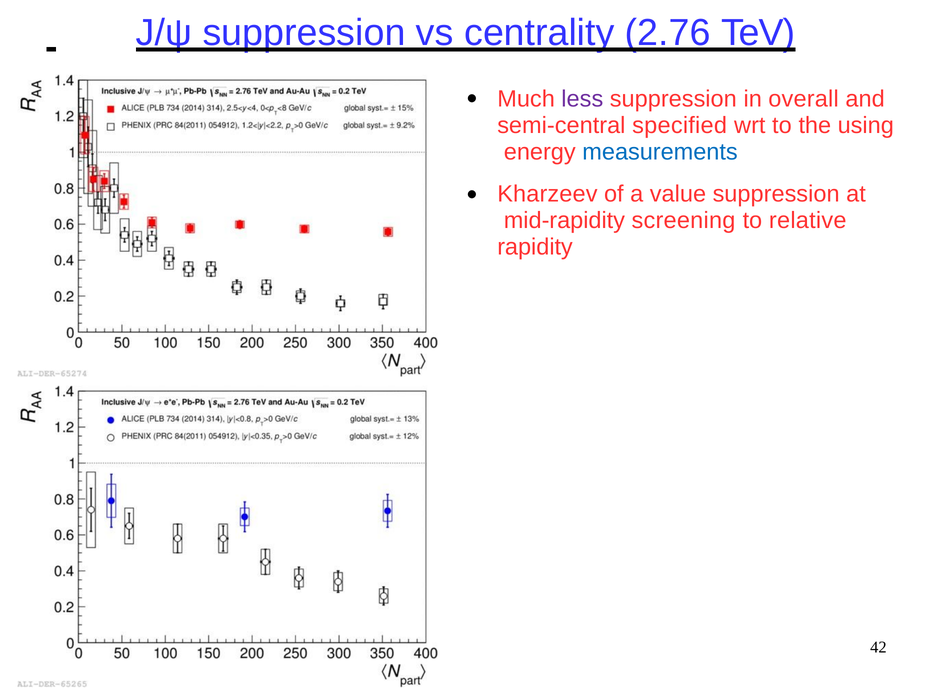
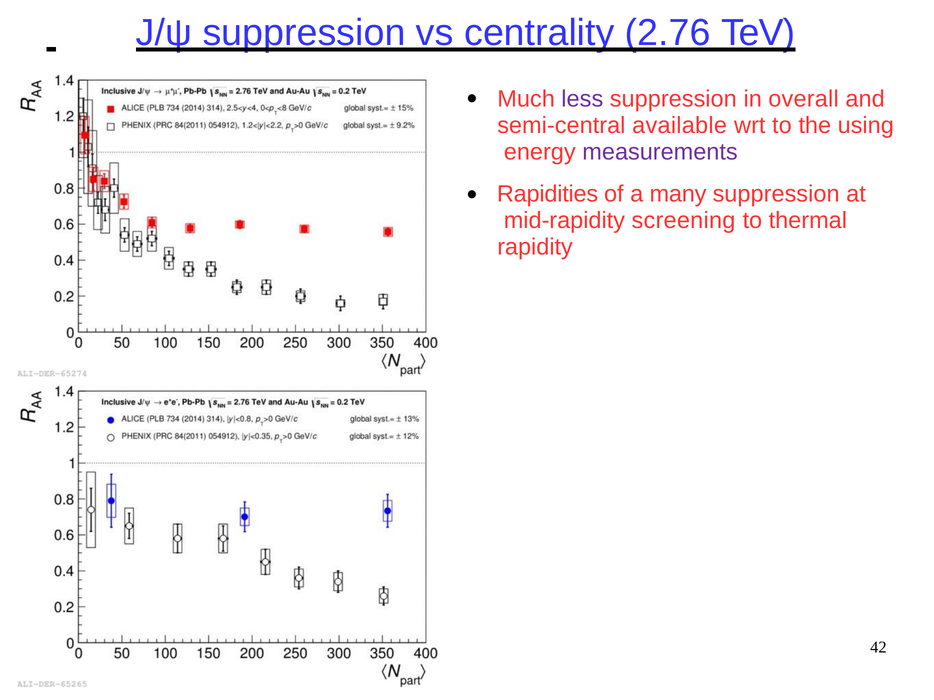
specified: specified -> available
measurements colour: blue -> purple
Kharzeev: Kharzeev -> Rapidities
value: value -> many
relative: relative -> thermal
